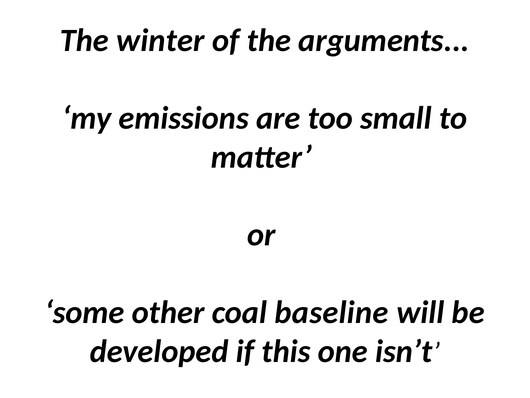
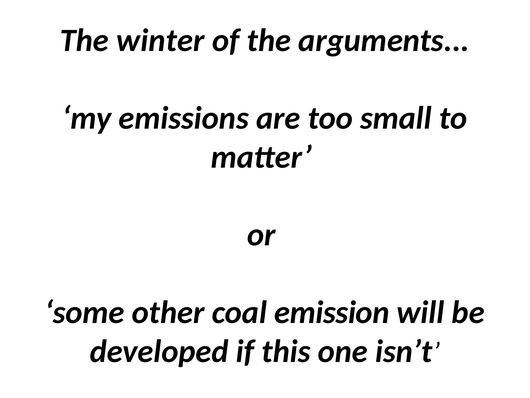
baseline: baseline -> emission
